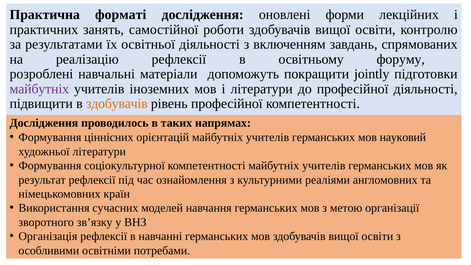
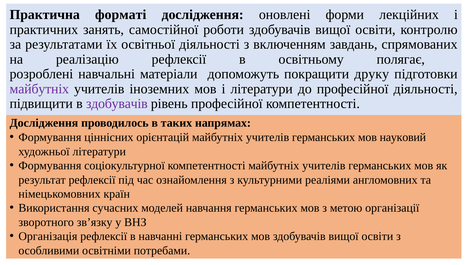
форуму: форуму -> полягає
jointly: jointly -> друку
здобувачів at (117, 104) colour: orange -> purple
